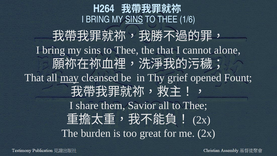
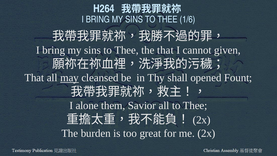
SINS at (134, 19) underline: present -> none
alone: alone -> given
grief: grief -> shall
share: share -> alone
